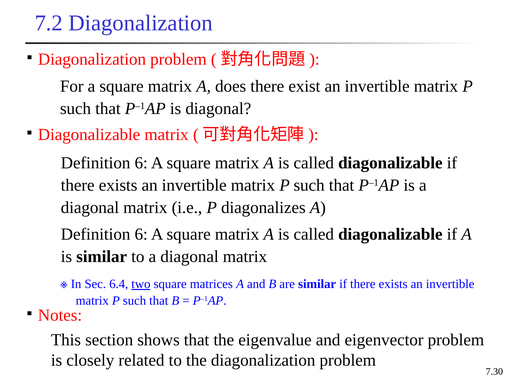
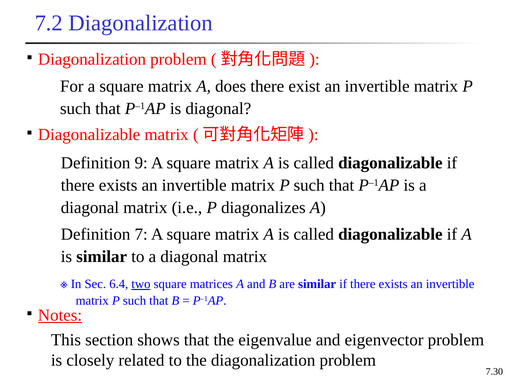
6 at (141, 163): 6 -> 9
6 at (141, 234): 6 -> 7
Notes underline: none -> present
